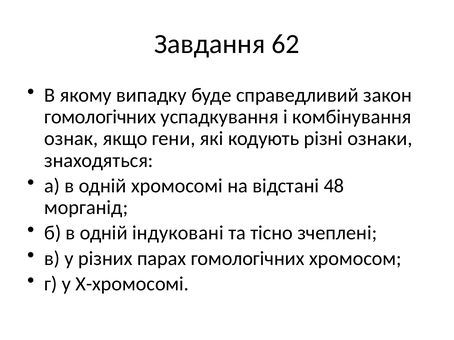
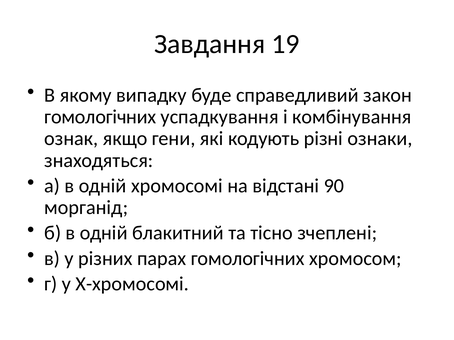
62: 62 -> 19
48: 48 -> 90
індуковані: індуковані -> блакитний
